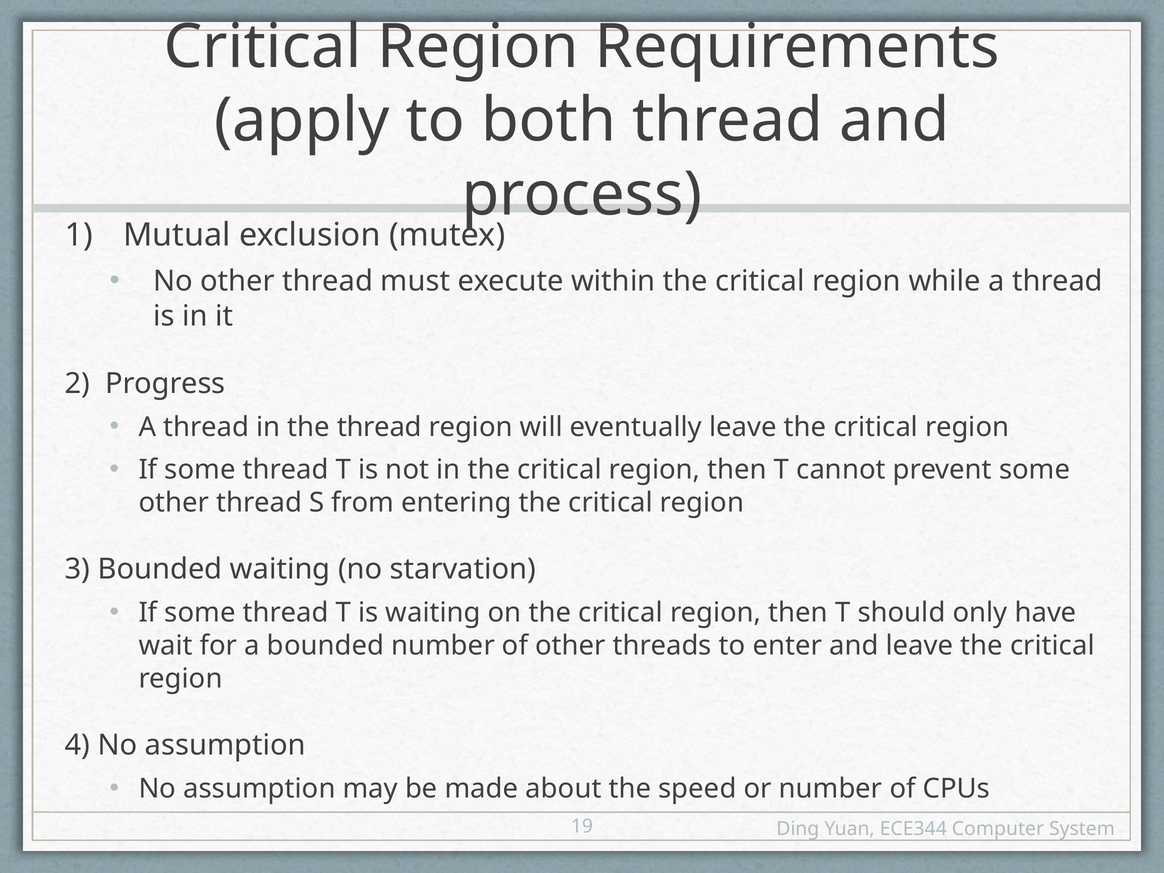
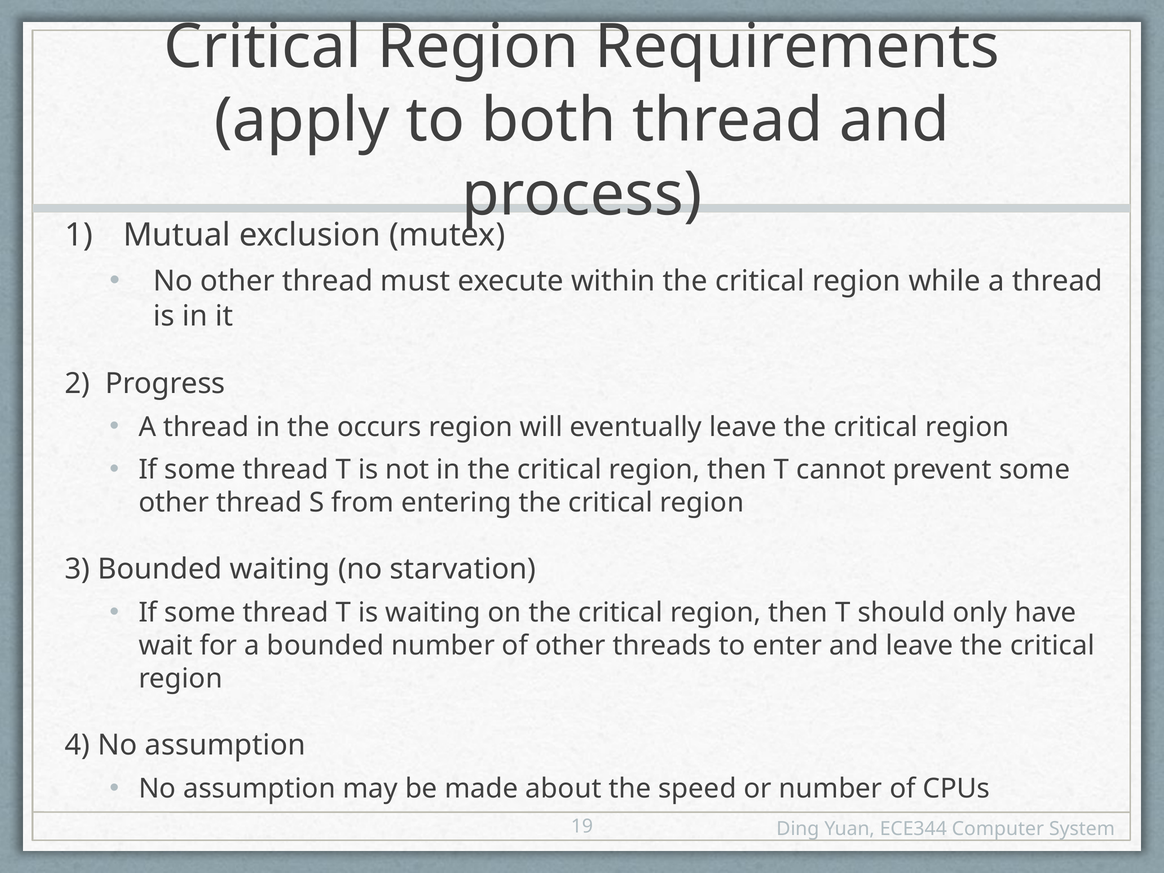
the thread: thread -> occurs
